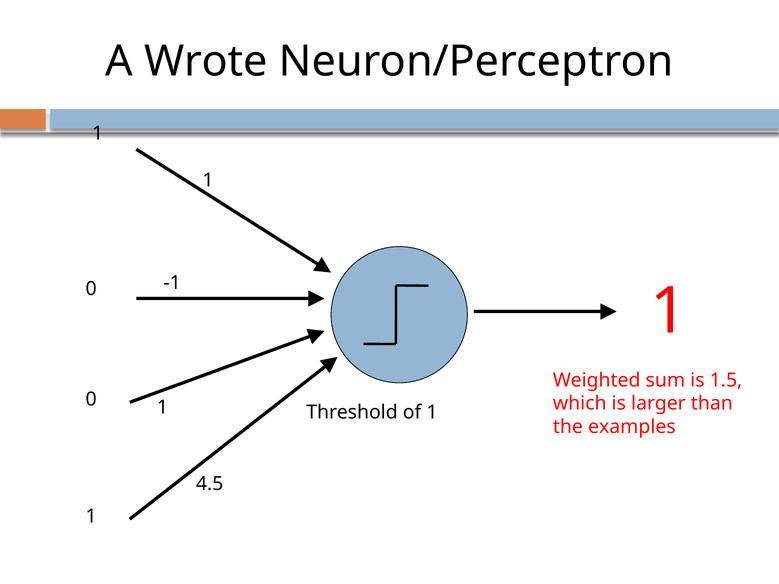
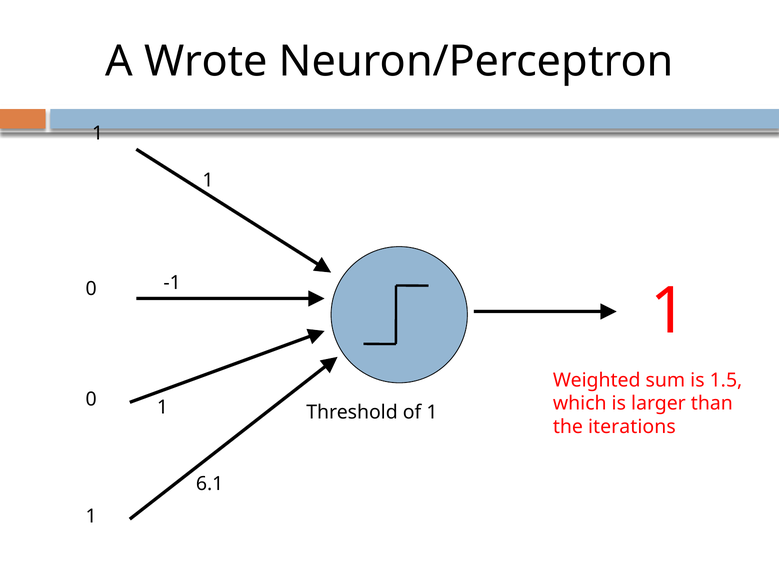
examples: examples -> iterations
4.5: 4.5 -> 6.1
